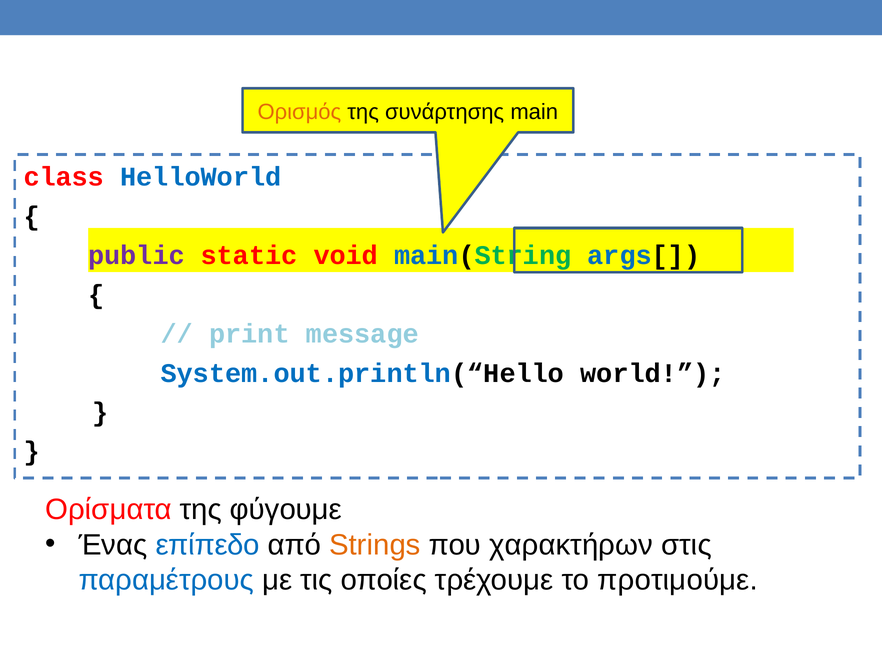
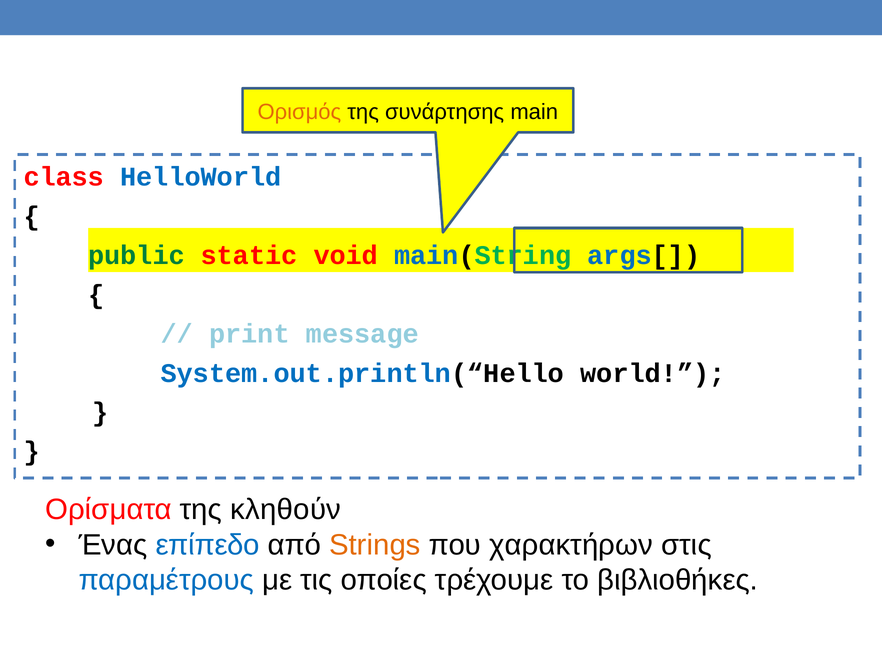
public colour: purple -> green
φύγουμε: φύγουμε -> κληθούν
προτιμούμε: προτιμούμε -> βιβλιοθήκες
